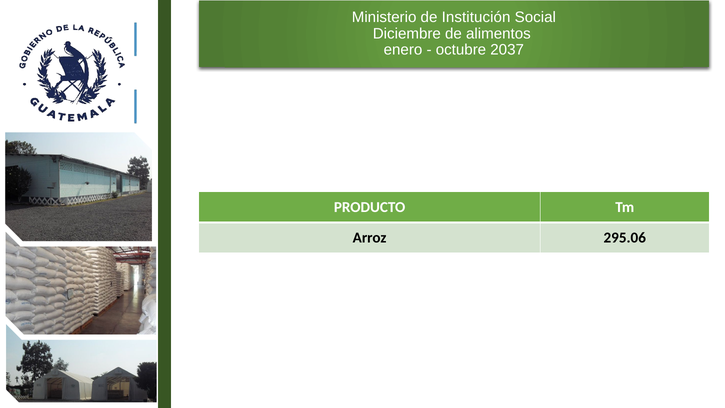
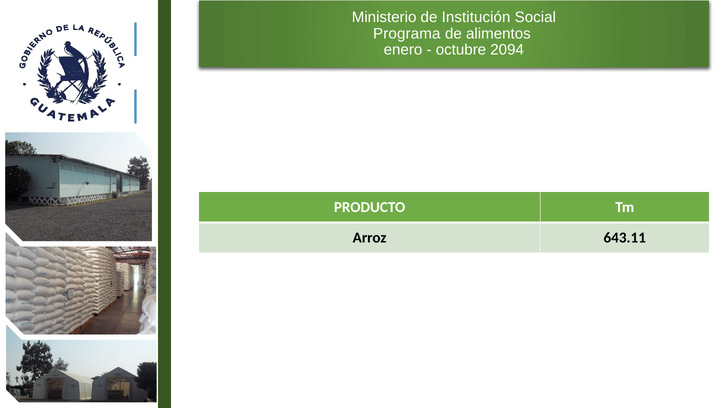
Diciembre: Diciembre -> Programa
2037: 2037 -> 2094
295.06: 295.06 -> 643.11
